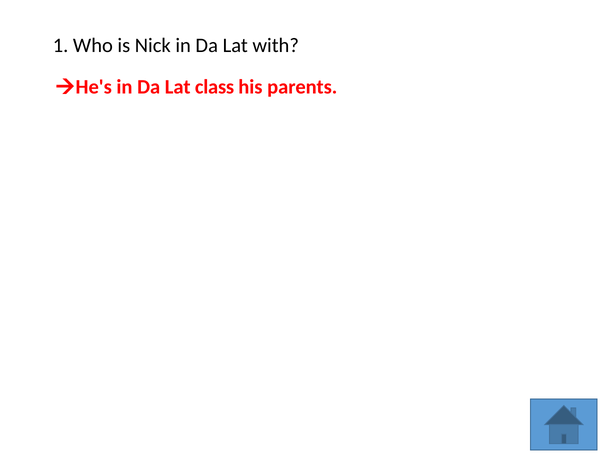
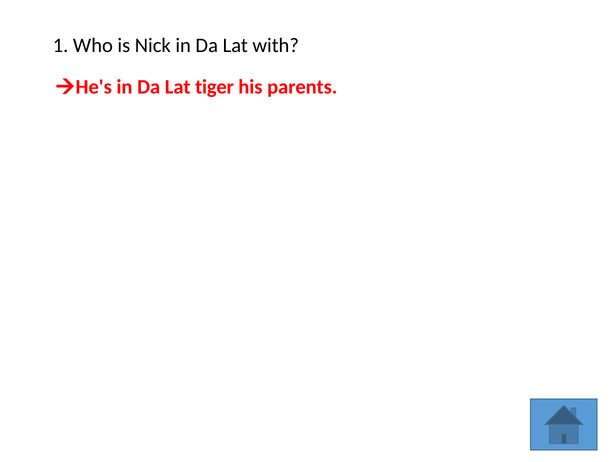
class: class -> tiger
